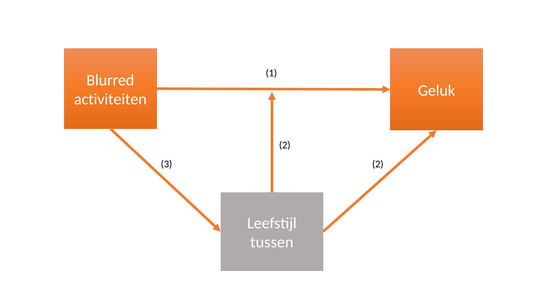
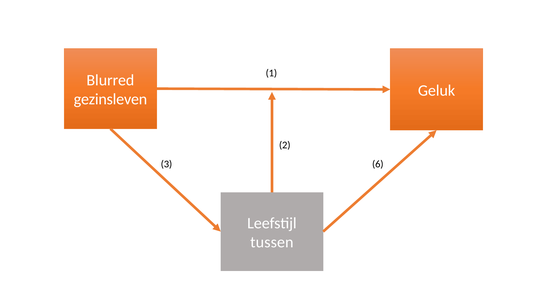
activiteiten: activiteiten -> gezinsleven
3 2: 2 -> 6
